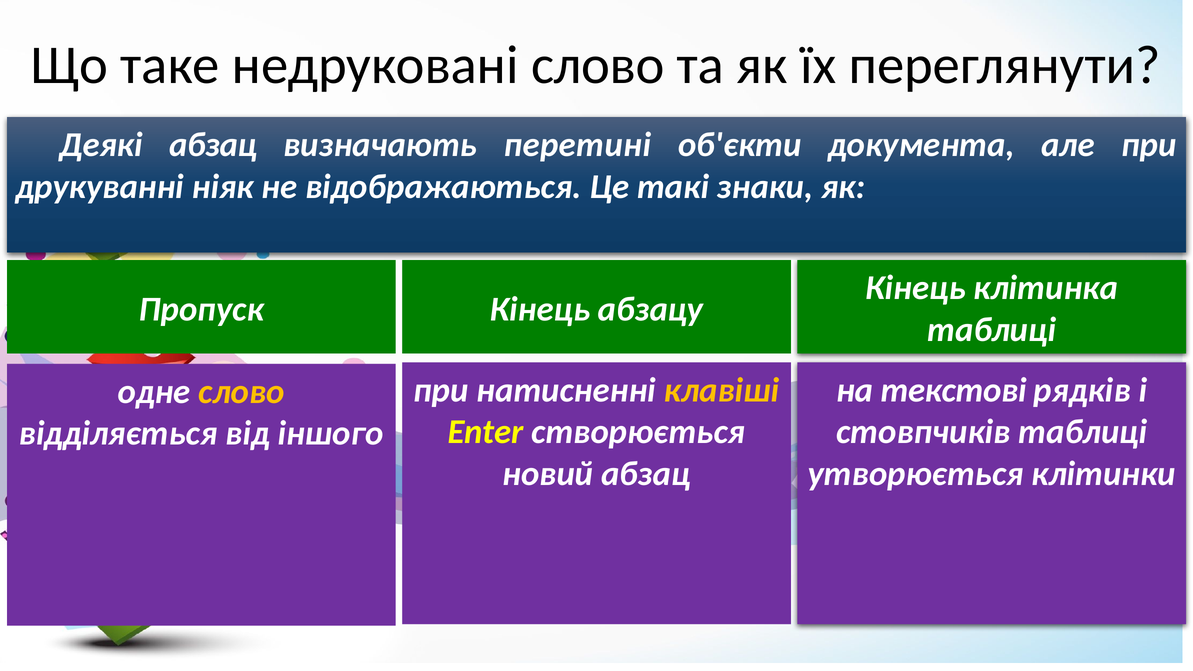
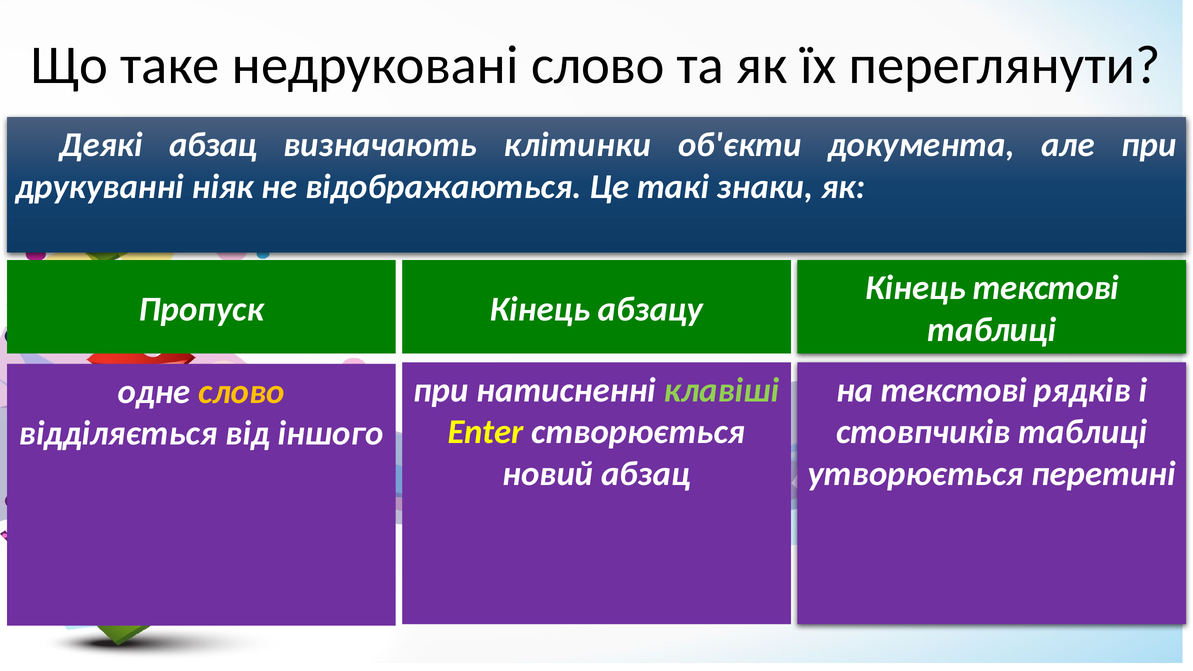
перетині: перетині -> клітинки
Кінець клітинка: клітинка -> текстові
клавіші colour: yellow -> light green
клітинки: клітинки -> перетині
